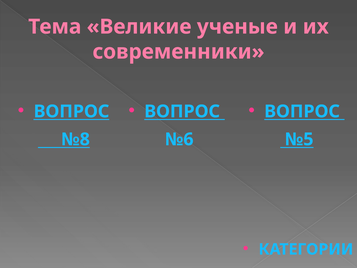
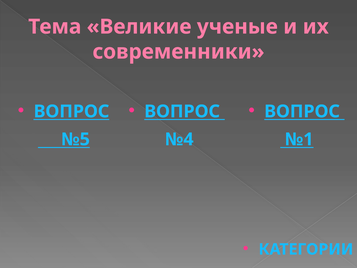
№8: №8 -> №5
№6: №6 -> №4
№5: №5 -> №1
